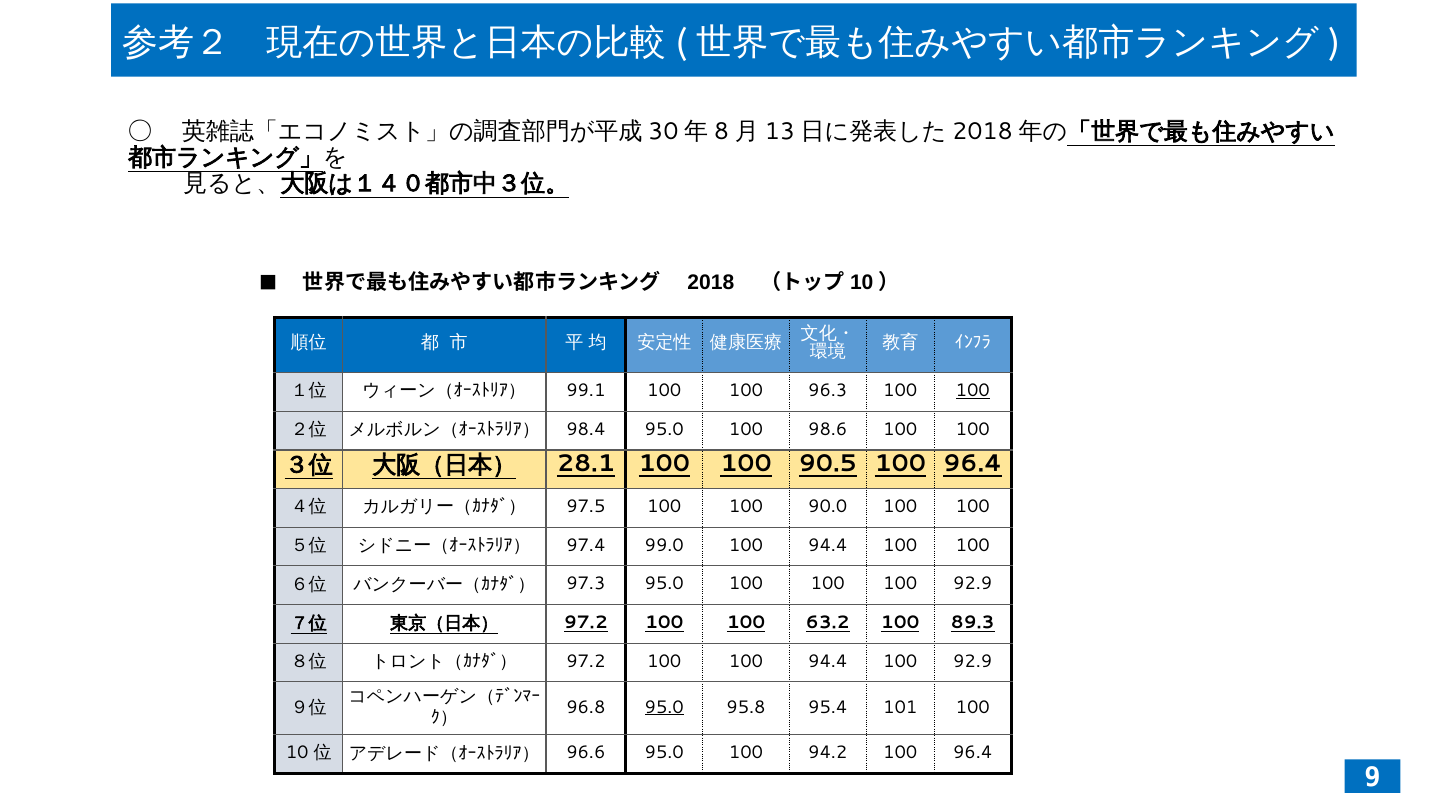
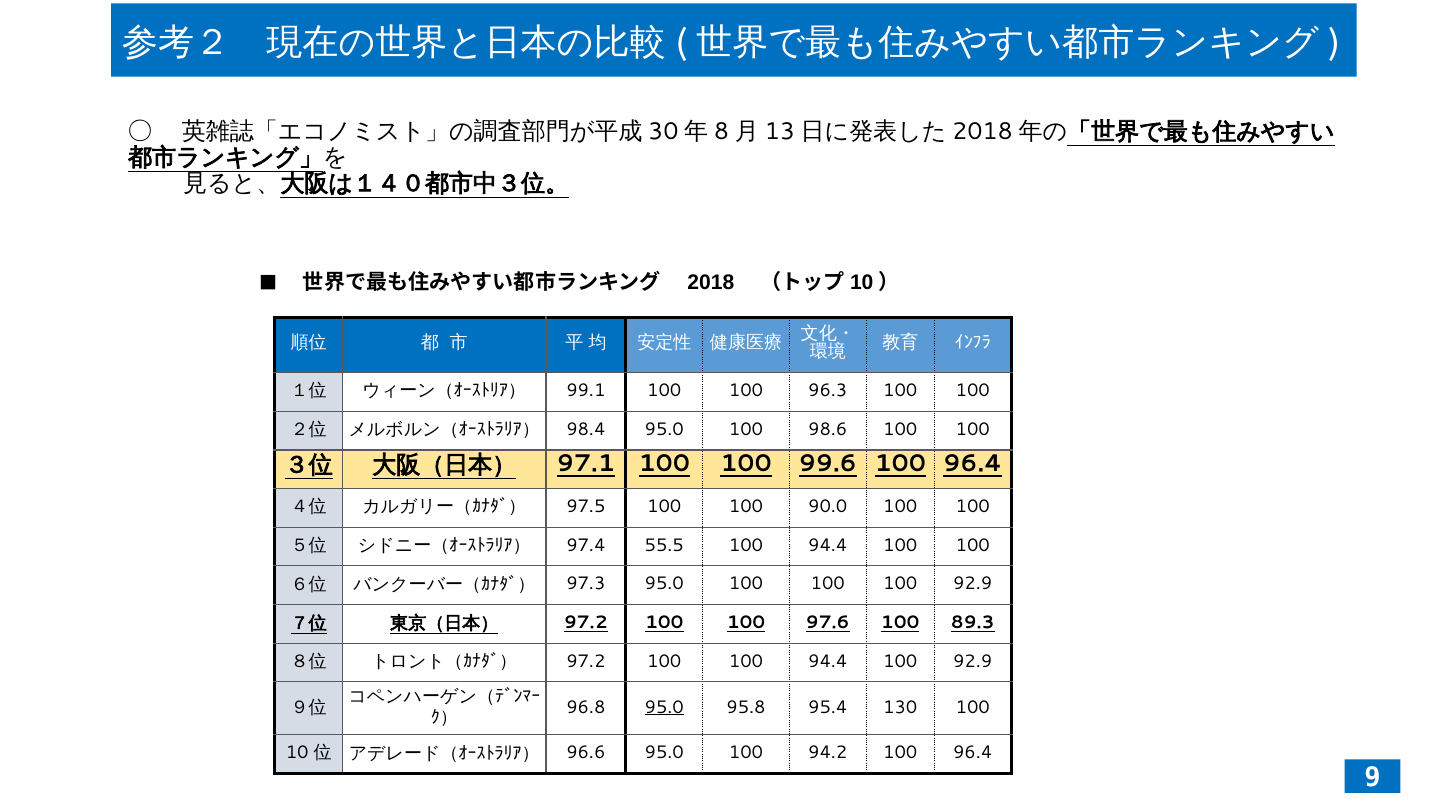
100 at (973, 391) underline: present -> none
28.1: 28.1 -> 97.1
90.5: 90.5 -> 99.6
99.0: 99.0 -> 55.5
63.2: 63.2 -> 97.6
101: 101 -> 130
